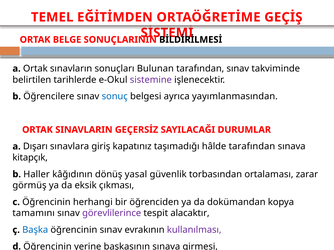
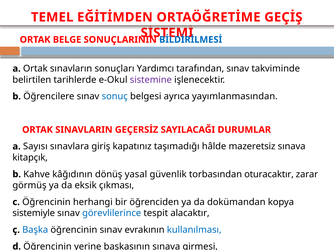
BİLDİRİLMESİ colour: black -> blue
Bulunan: Bulunan -> Yardımcı
Dışarı: Dışarı -> Sayısı
hâlde tarafından: tarafından -> mazeretsiz
Haller: Haller -> Kahve
ortalaması: ortalaması -> oturacaktır
tamamını: tamamını -> sistemiyle
görevlilerince colour: purple -> blue
kullanılması colour: purple -> blue
